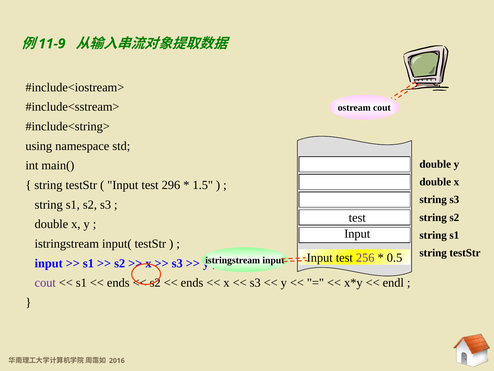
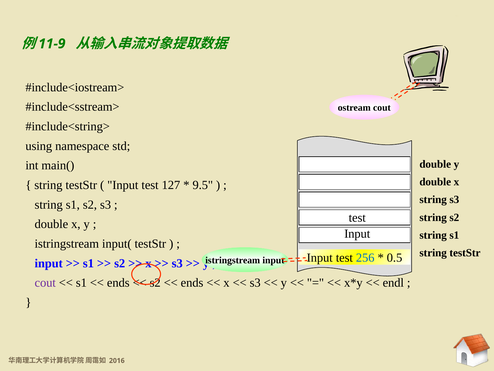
296: 296 -> 127
1.5: 1.5 -> 9.5
256 colour: purple -> blue
